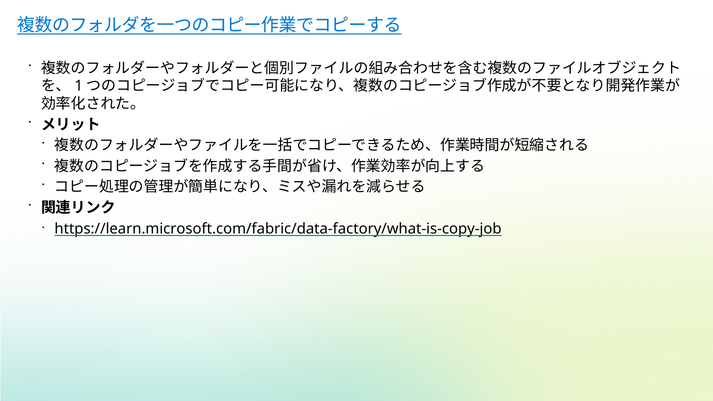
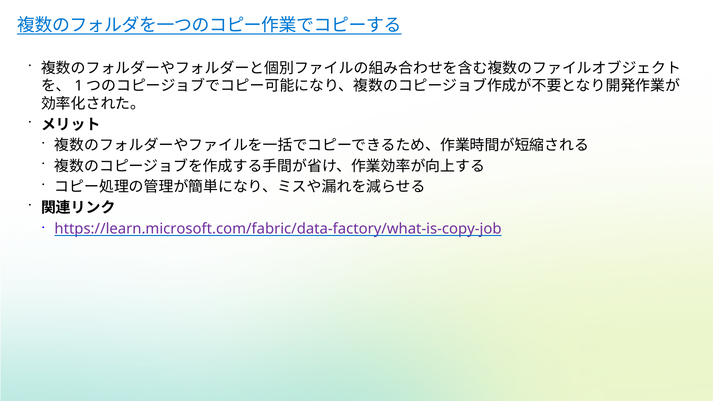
https://learn.microsoft.com/fabric/data-factory/what-is-copy-job colour: black -> purple
